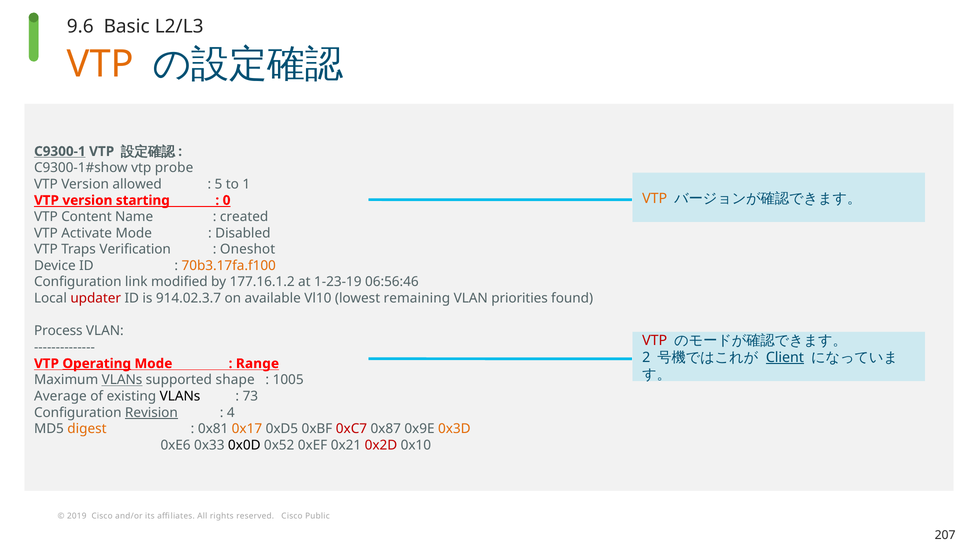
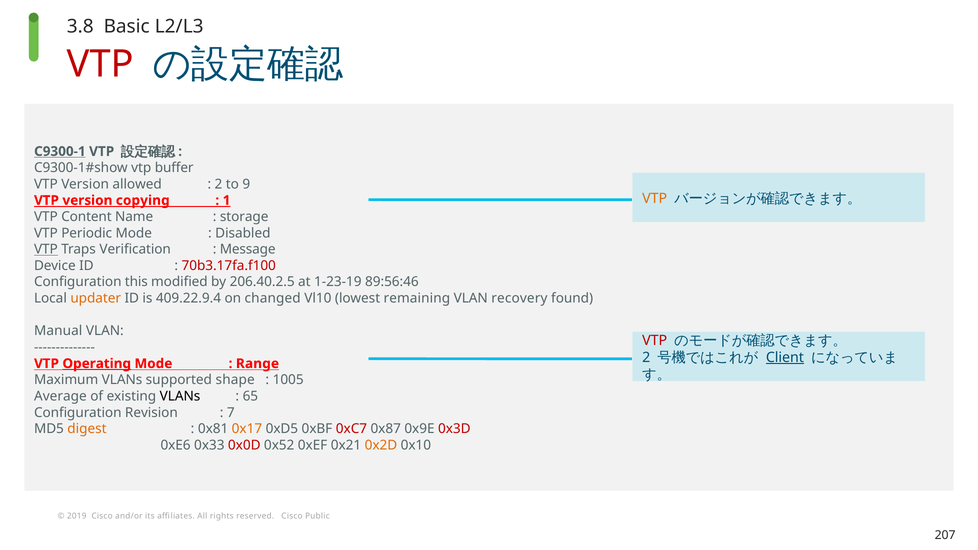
9.6: 9.6 -> 3.8
VTP at (100, 64) colour: orange -> red
probe: probe -> buffer
5 at (218, 184): 5 -> 2
1: 1 -> 9
starting: starting -> copying
0: 0 -> 1
created: created -> storage
Activate: Activate -> Periodic
VTP at (46, 249) underline: none -> present
Oneshot: Oneshot -> Message
70b3.17fa.f100 colour: orange -> red
link: link -> this
177.16.1.2: 177.16.1.2 -> 206.40.2.5
06:56:46: 06:56:46 -> 89:56:46
updater colour: red -> orange
914.02.3.7: 914.02.3.7 -> 409.22.9.4
available: available -> changed
priorities: priorities -> recovery
Process: Process -> Manual
VLANs at (122, 380) underline: present -> none
73: 73 -> 65
Revision underline: present -> none
4: 4 -> 7
0x3D colour: orange -> red
0x0D colour: black -> red
0x2D colour: red -> orange
